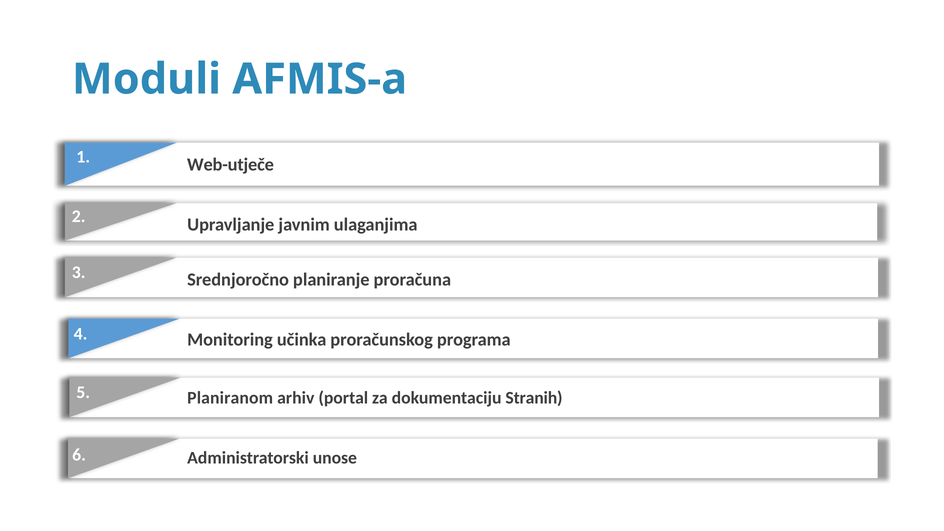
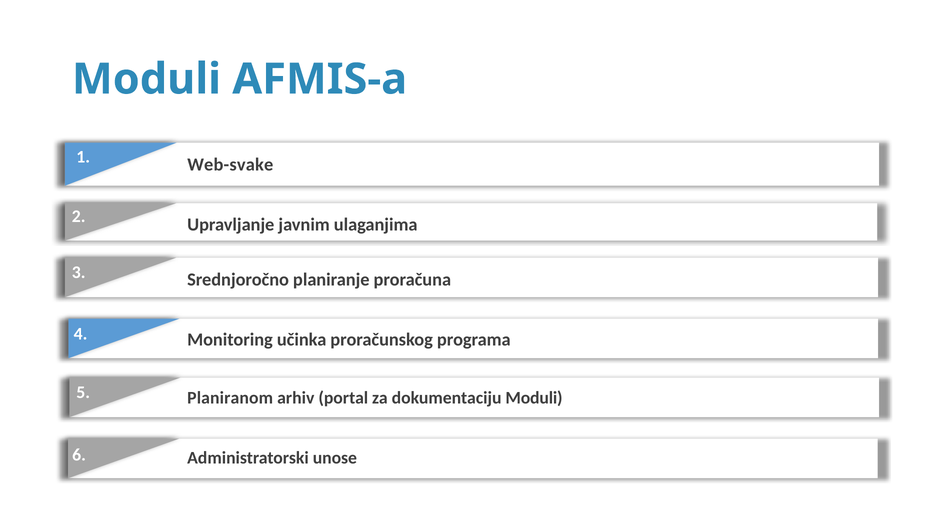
Web-utječe: Web-utječe -> Web-svake
dokumentaciju Stranih: Stranih -> Moduli
